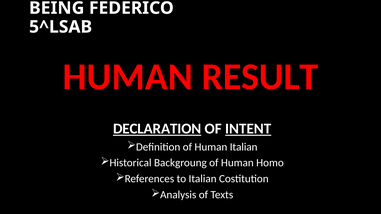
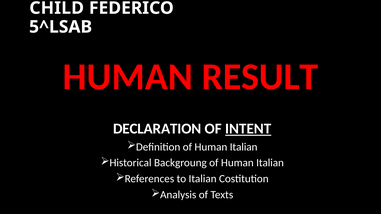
BEING: BEING -> CHILD
DECLARATION underline: present -> none
Backgroung of Human Homo: Homo -> Italian
